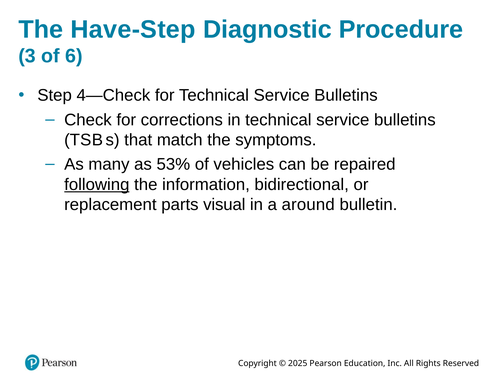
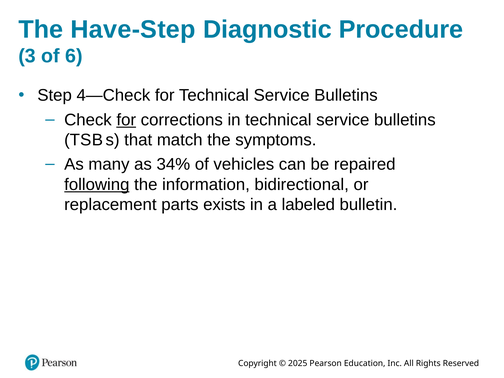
for at (126, 120) underline: none -> present
53%: 53% -> 34%
visual: visual -> exists
around: around -> labeled
